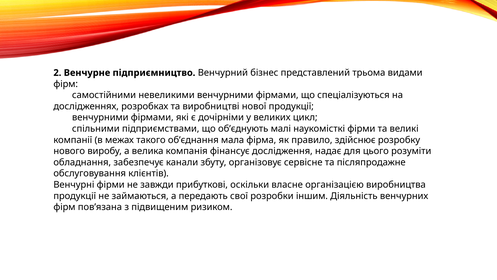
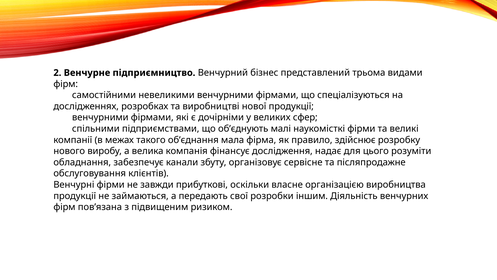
цикл: цикл -> сфер
